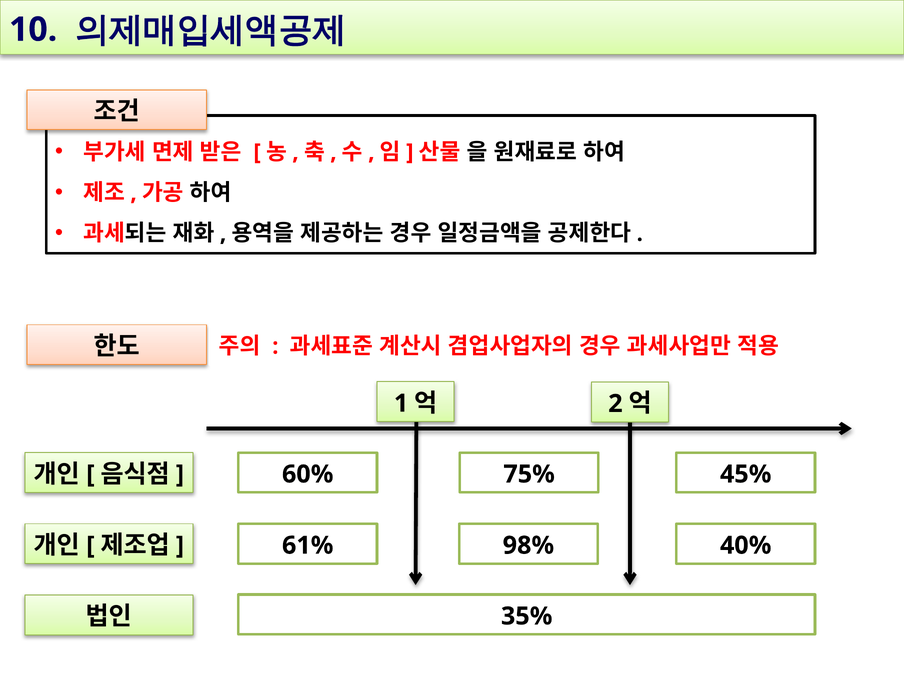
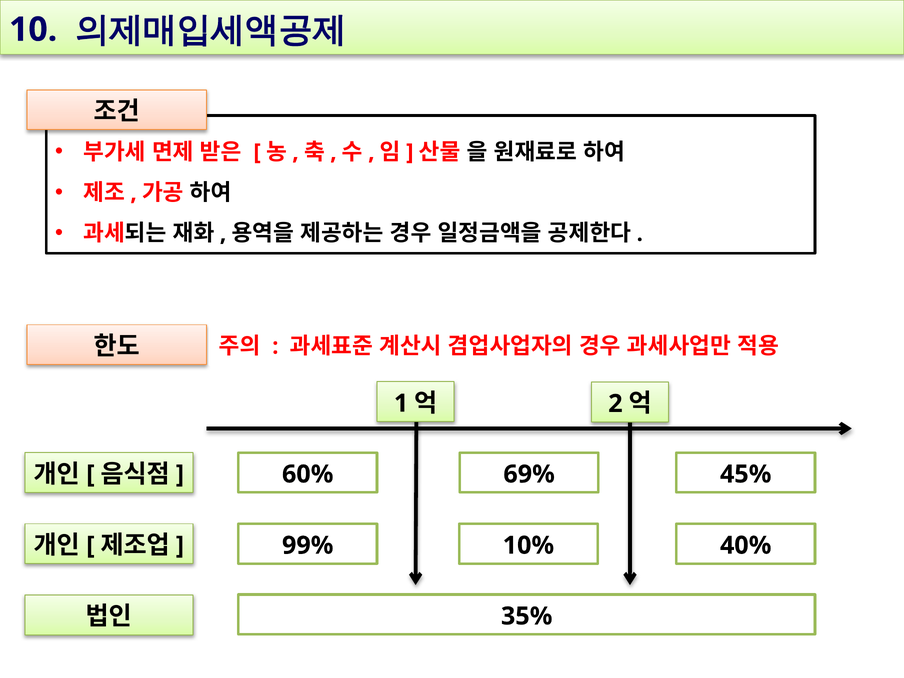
75%: 75% -> 69%
61%: 61% -> 99%
98%: 98% -> 10%
